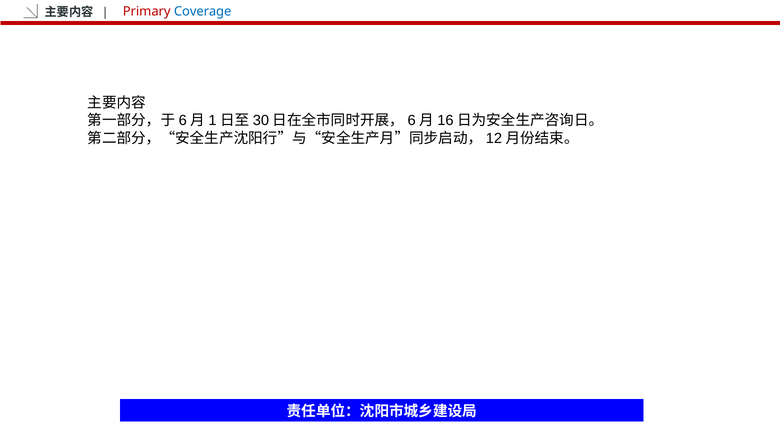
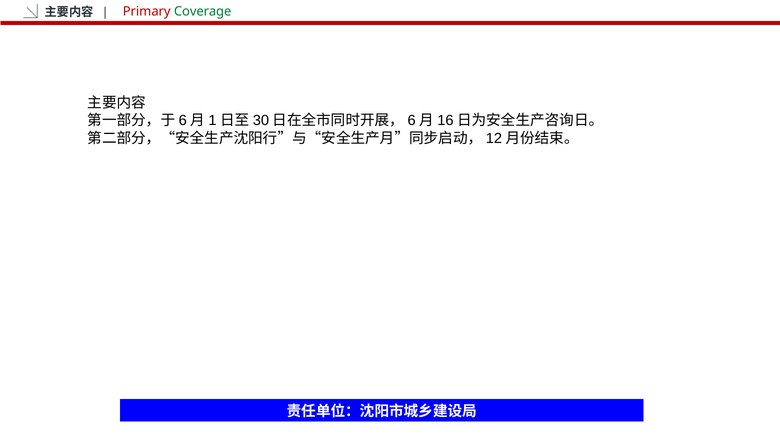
Coverage colour: blue -> green
